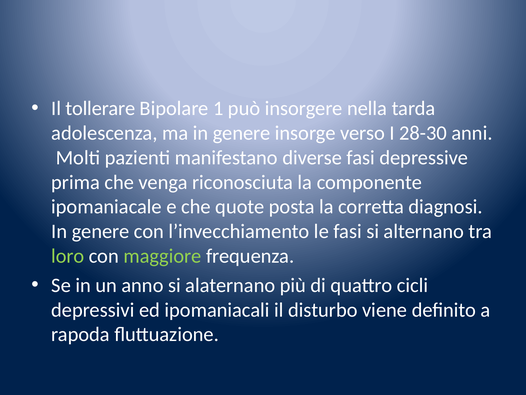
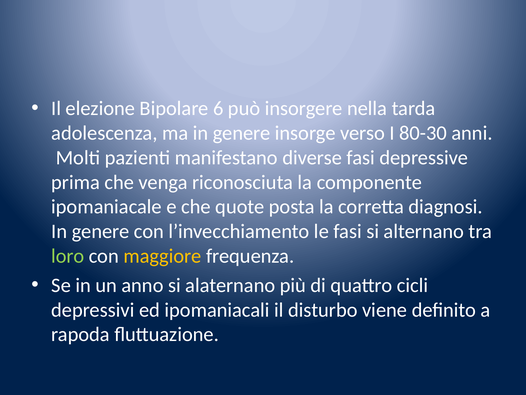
tollerare: tollerare -> elezione
1: 1 -> 6
28-30: 28-30 -> 80-30
maggiore colour: light green -> yellow
